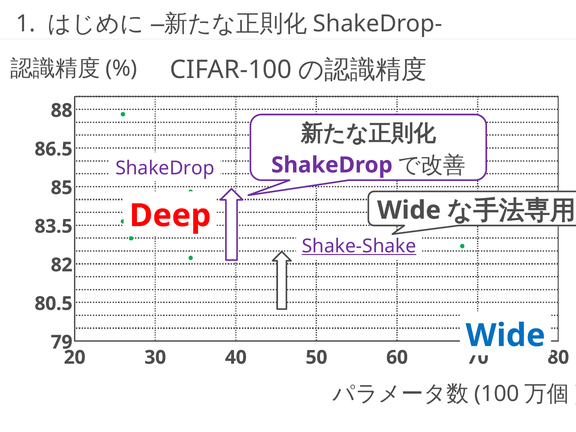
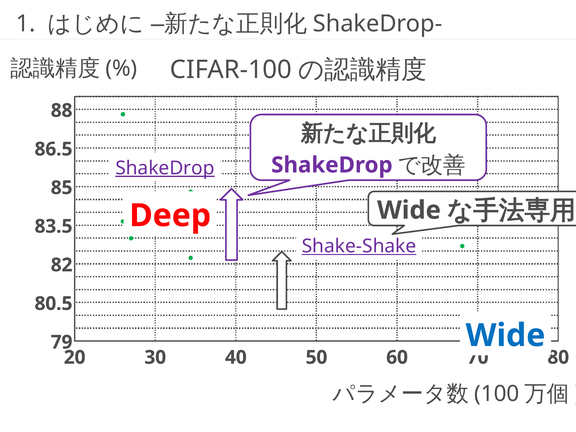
ShakeDrop at (165, 168) underline: none -> present
